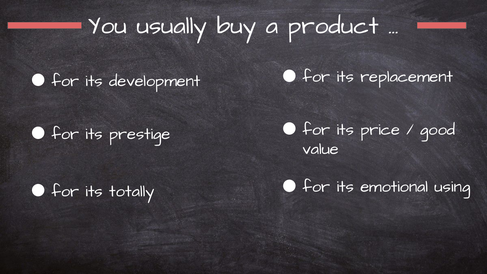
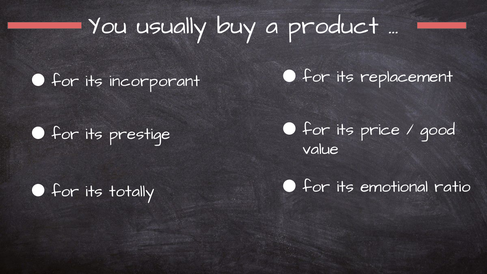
development: development -> incorporant
using: using -> ratio
